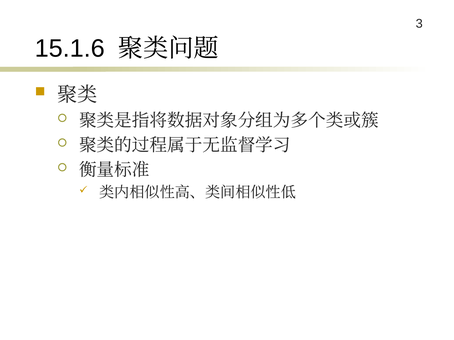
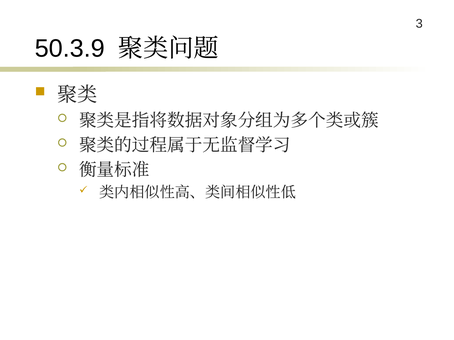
15.1.6: 15.1.6 -> 50.3.9
